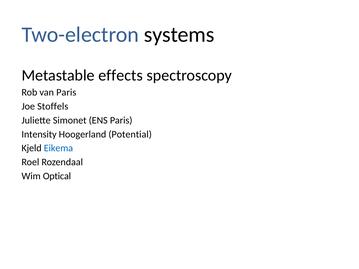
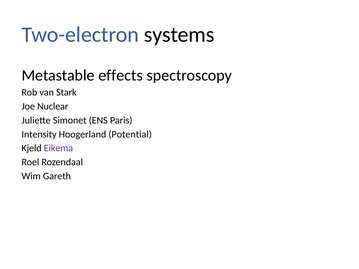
van Paris: Paris -> Stark
Stoffels: Stoffels -> Nuclear
Eikema colour: blue -> purple
Optical: Optical -> Gareth
